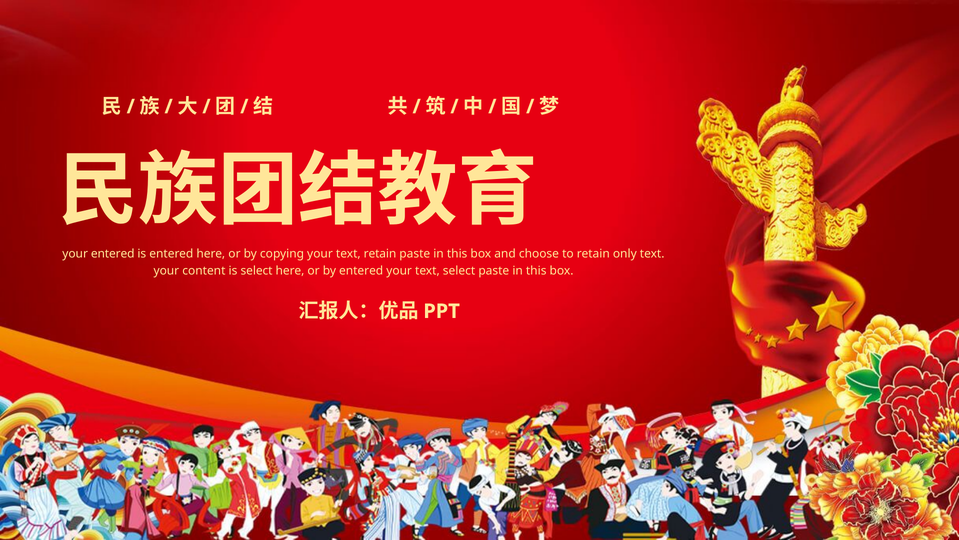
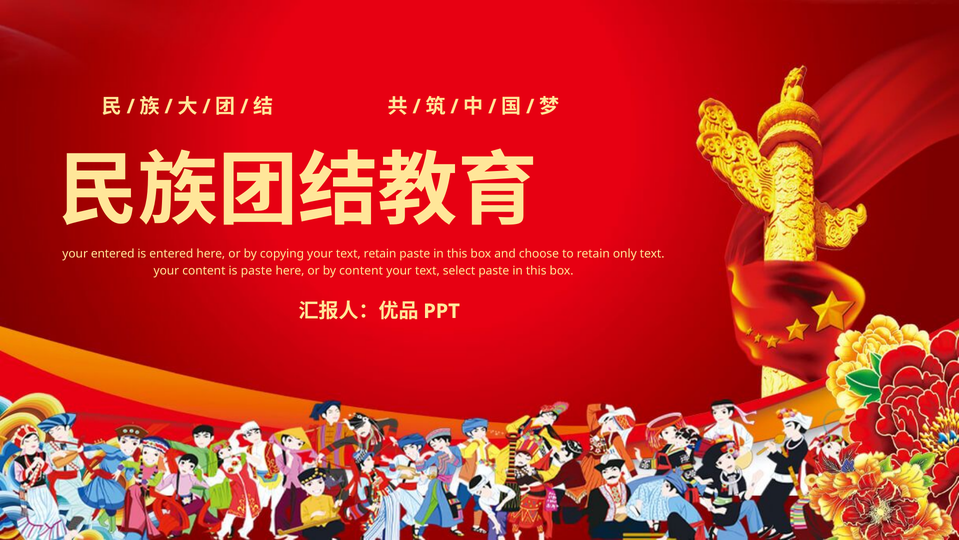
is select: select -> paste
by entered: entered -> content
